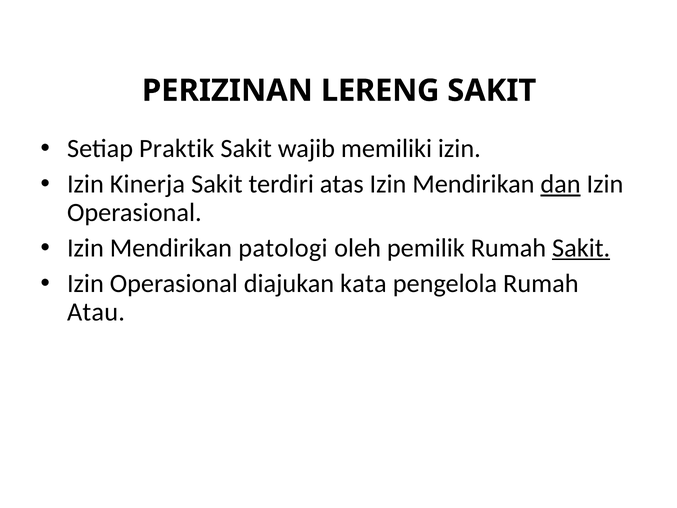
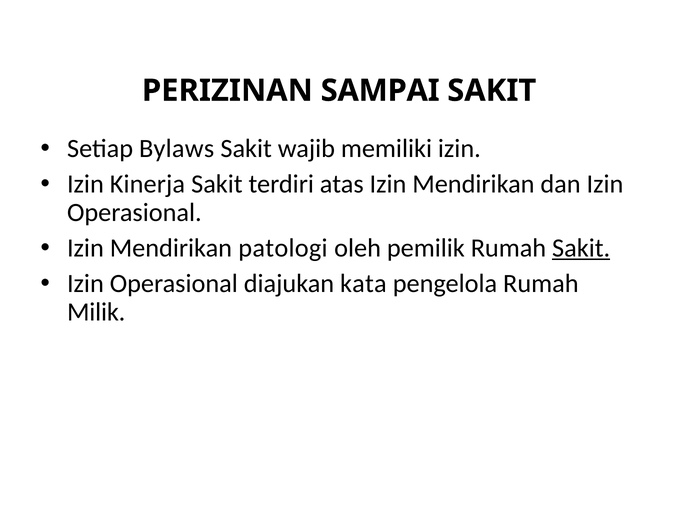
LERENG: LERENG -> SAMPAI
Praktik: Praktik -> Bylaws
dan underline: present -> none
Atau: Atau -> Milik
